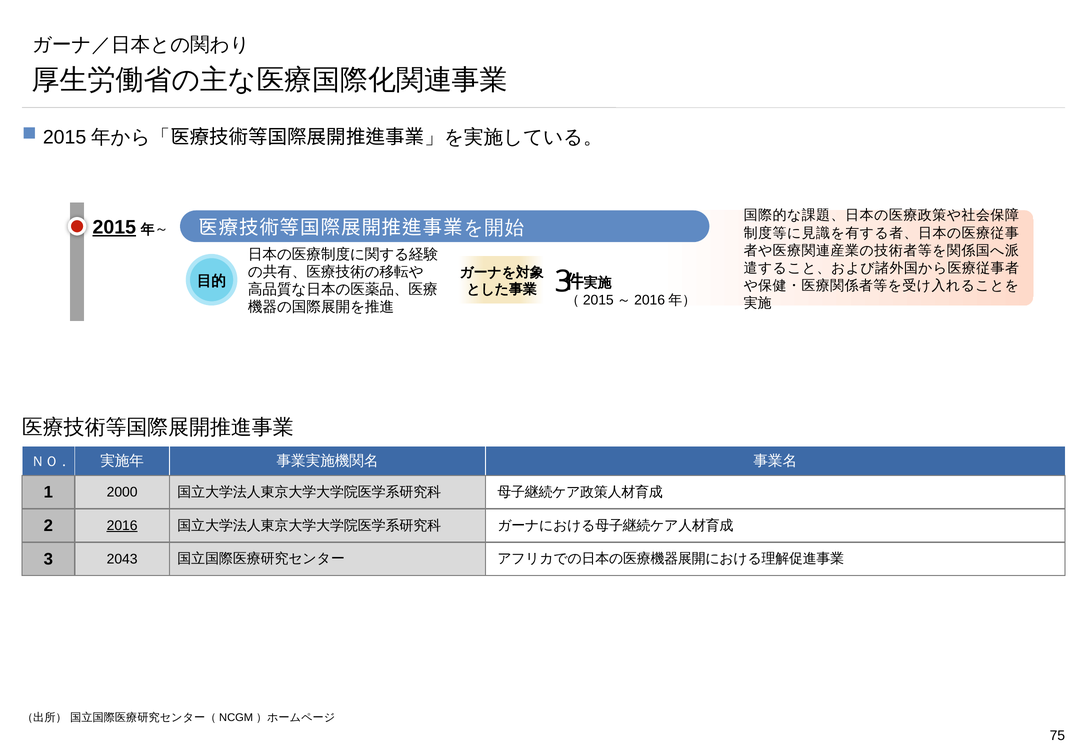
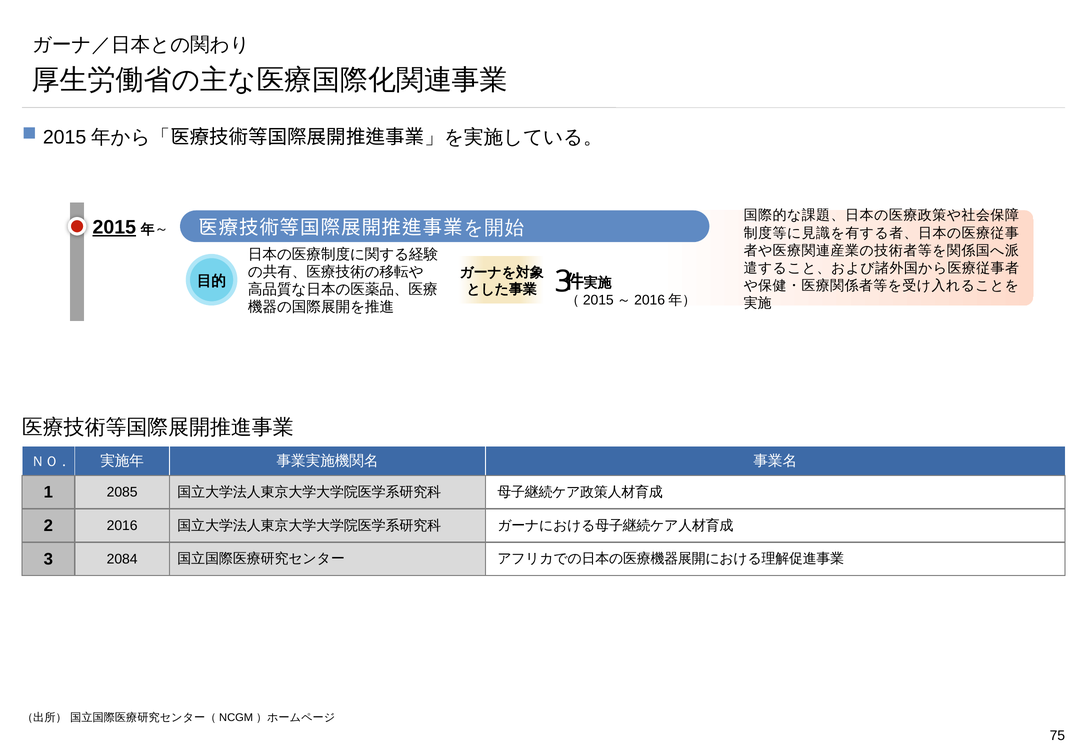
2000: 2000 -> 2085
2016 underline: present -> none
2043: 2043 -> 2084
